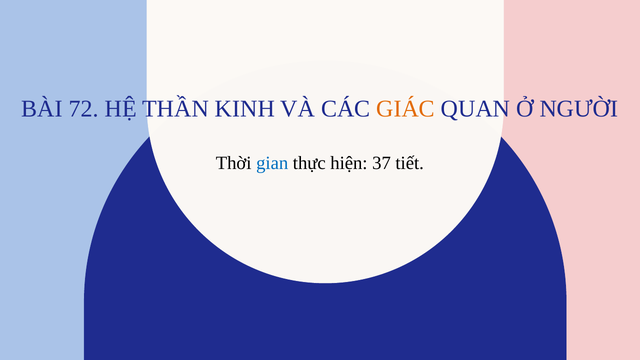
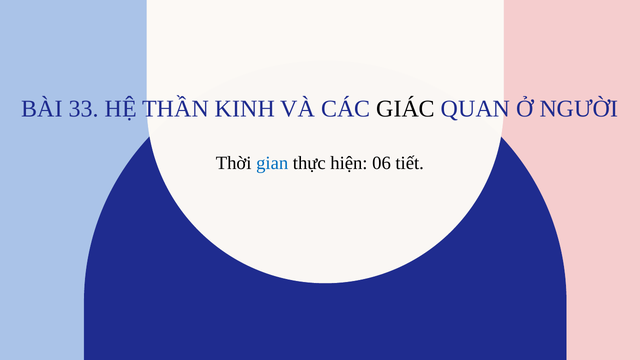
72: 72 -> 33
GIÁC colour: orange -> black
37: 37 -> 06
